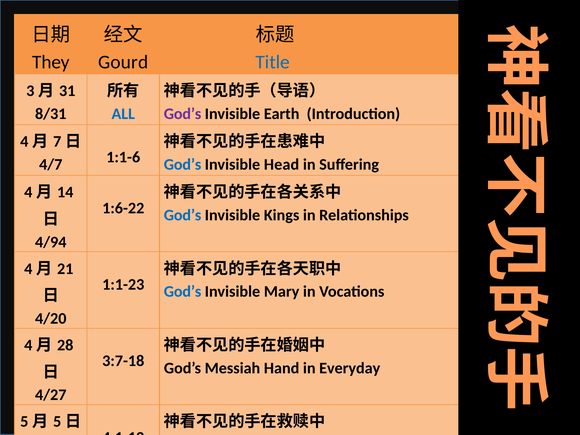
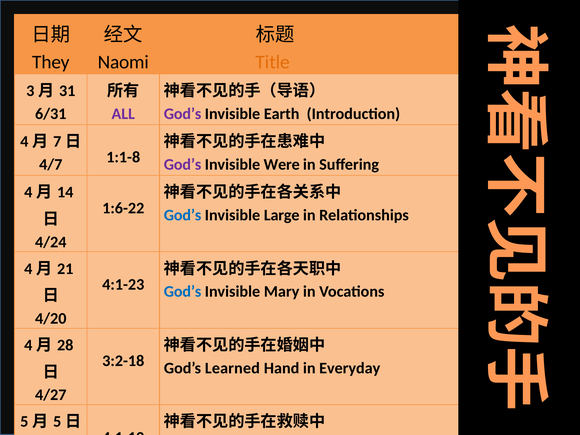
Gourd: Gourd -> Naomi
Title colour: blue -> orange
8/31: 8/31 -> 6/31
ALL colour: blue -> purple
1:1-6: 1:1-6 -> 1:1-8
God’s at (183, 164) colour: blue -> purple
Head: Head -> Were
Kings: Kings -> Large
4/94: 4/94 -> 4/24
1:1-23: 1:1-23 -> 4:1-23
3:7-18: 3:7-18 -> 3:2-18
Messiah: Messiah -> Learned
